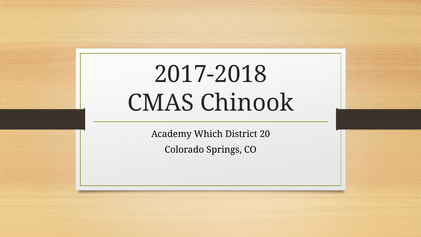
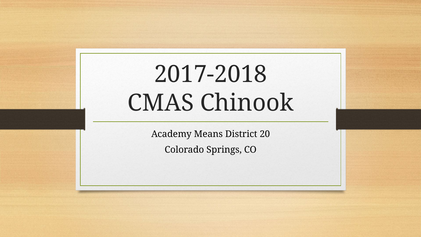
Which: Which -> Means
